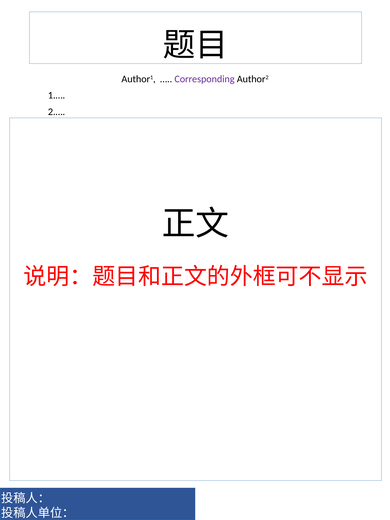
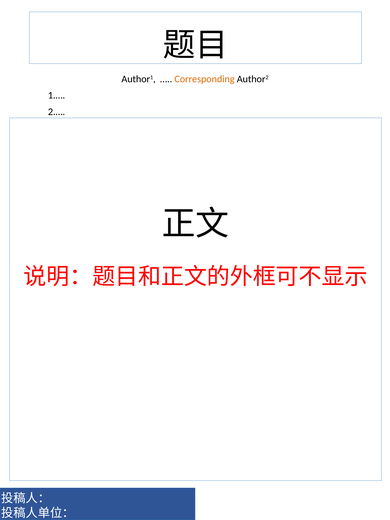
Corresponding colour: purple -> orange
